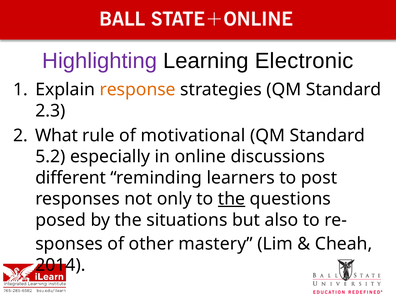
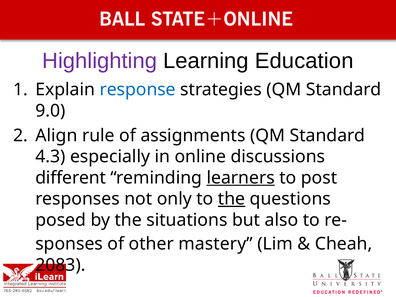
Electronic: Electronic -> Education
response colour: orange -> blue
2.3: 2.3 -> 9.0
What: What -> Align
motivational: motivational -> assignments
5.2: 5.2 -> 4.3
learners underline: none -> present
2014: 2014 -> 2083
